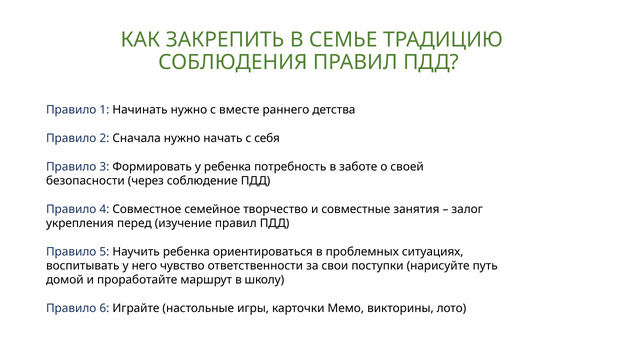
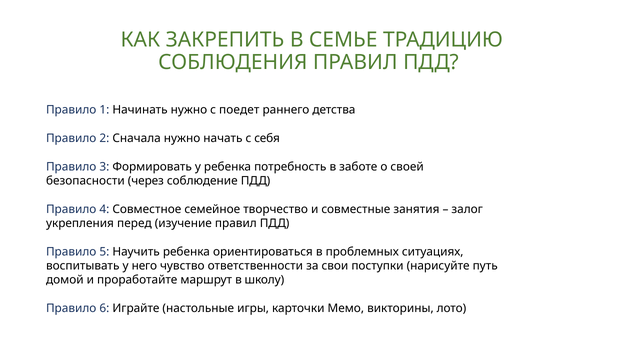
вместе: вместе -> поедет
